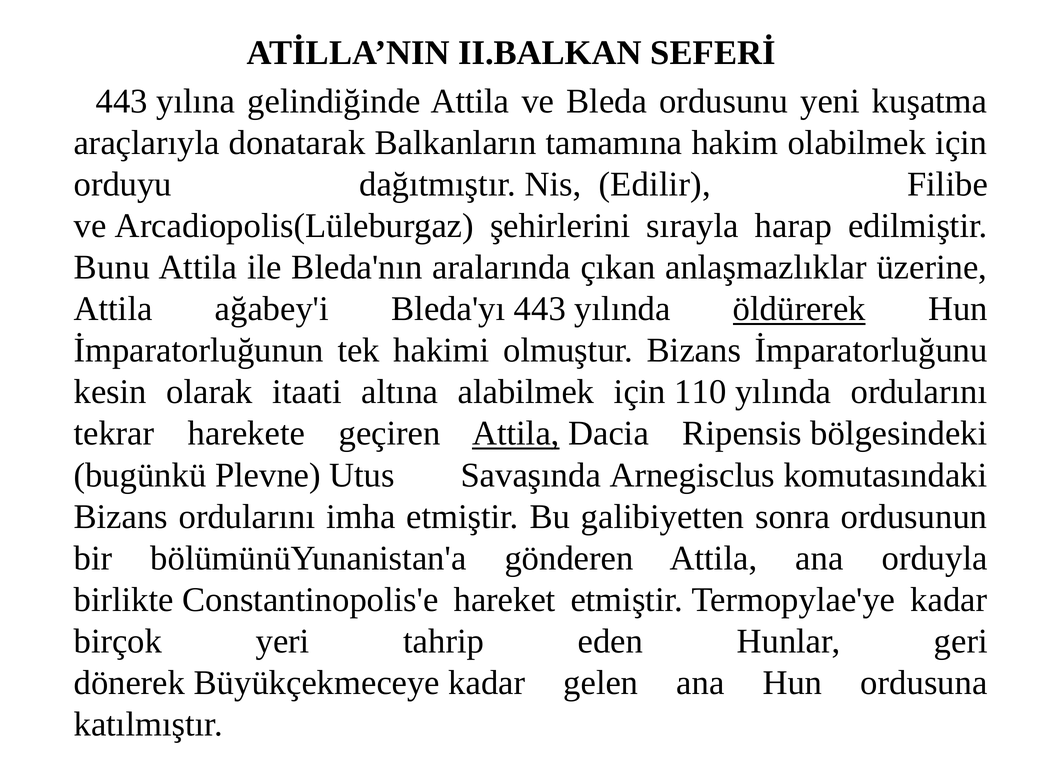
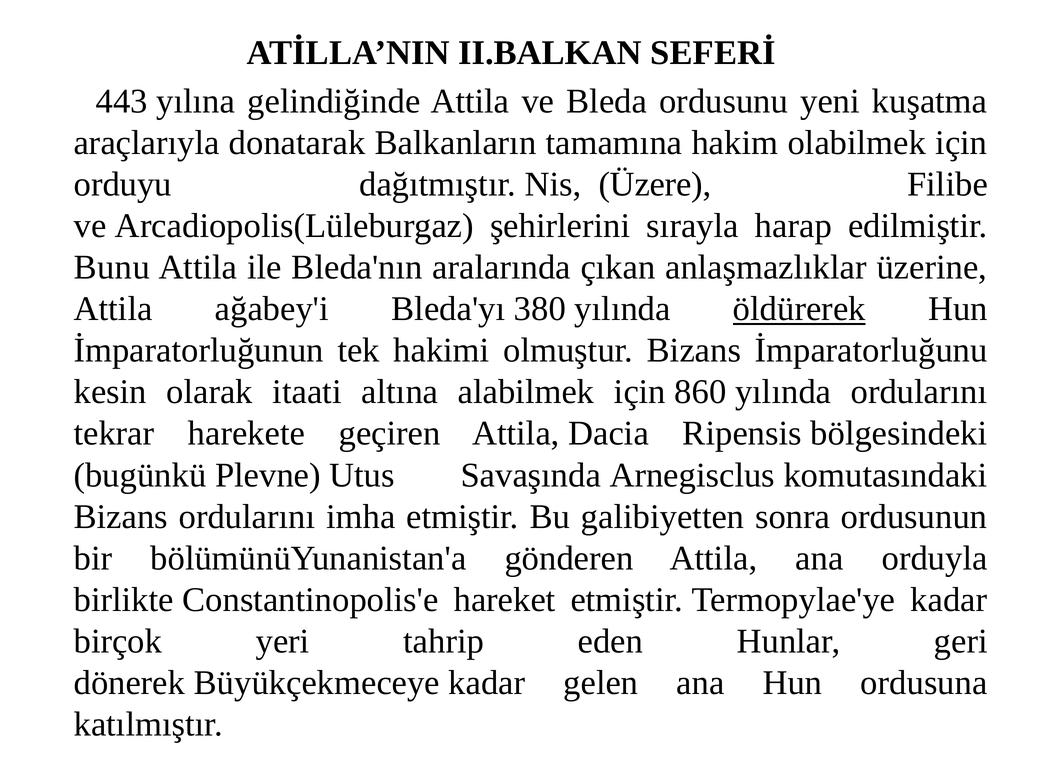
Edilir: Edilir -> Üzere
Bleda'yı 443: 443 -> 380
110: 110 -> 860
Attila at (516, 434) underline: present -> none
